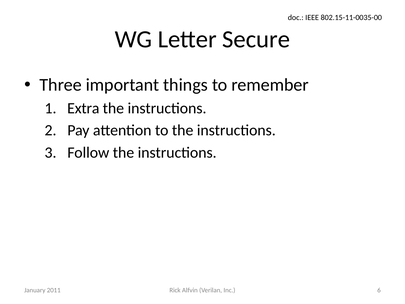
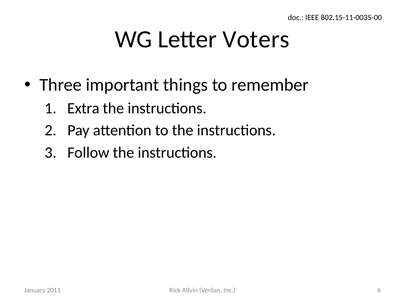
Secure: Secure -> Voters
